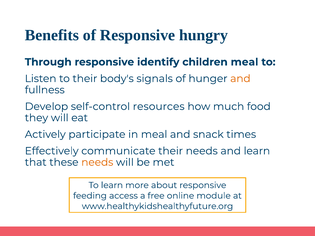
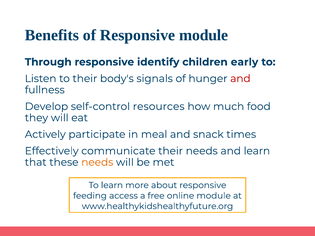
Responsive hungry: hungry -> module
children meal: meal -> early
and at (240, 79) colour: orange -> red
